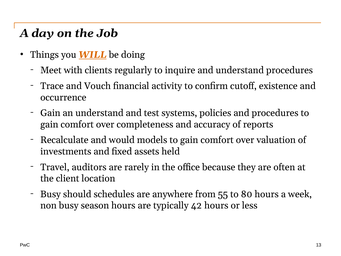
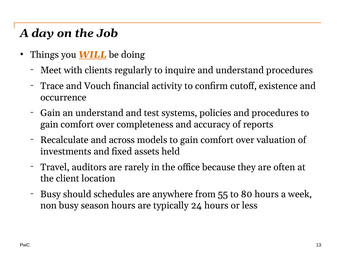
would: would -> across
42: 42 -> 24
